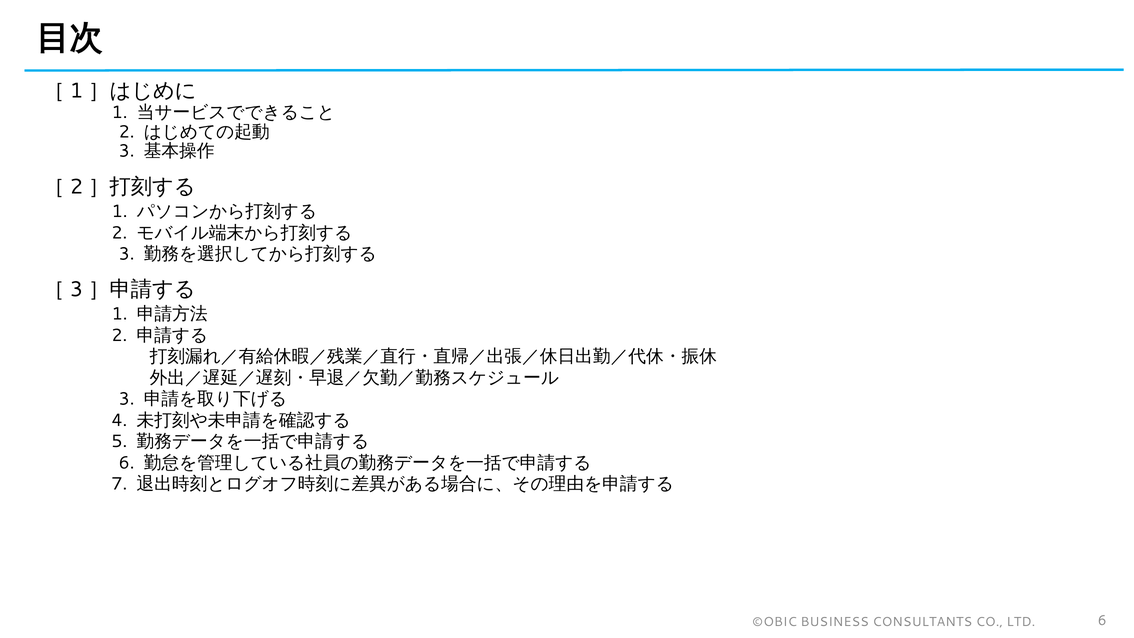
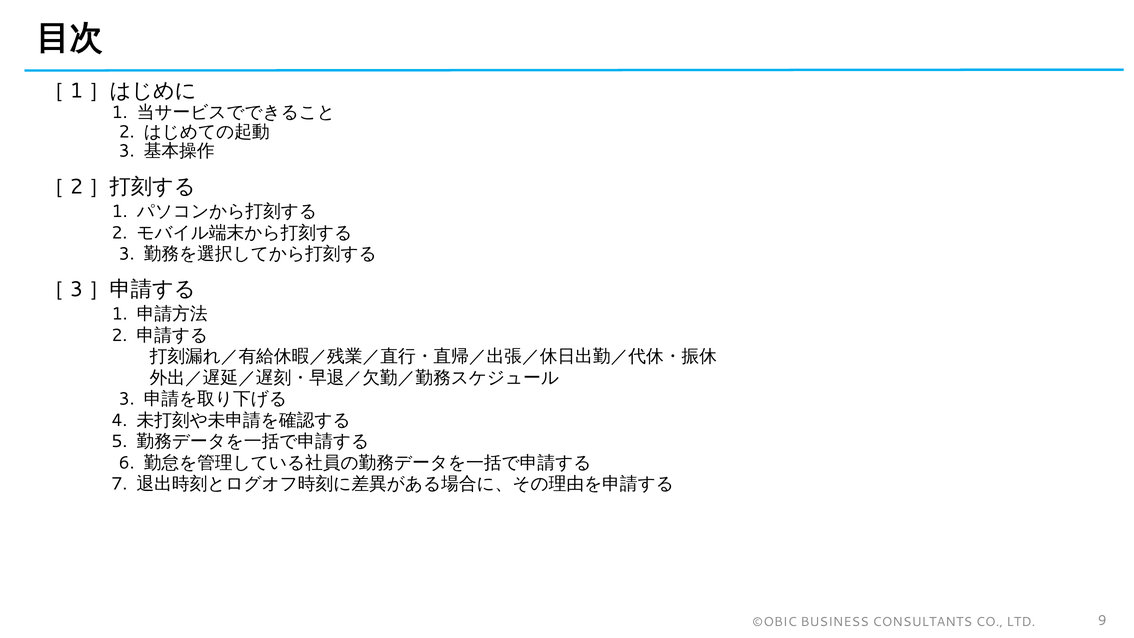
LTD 6: 6 -> 9
